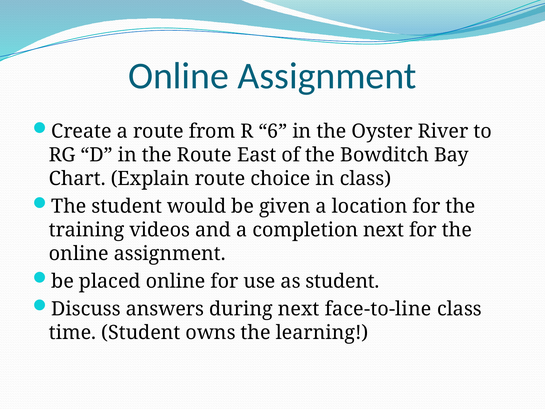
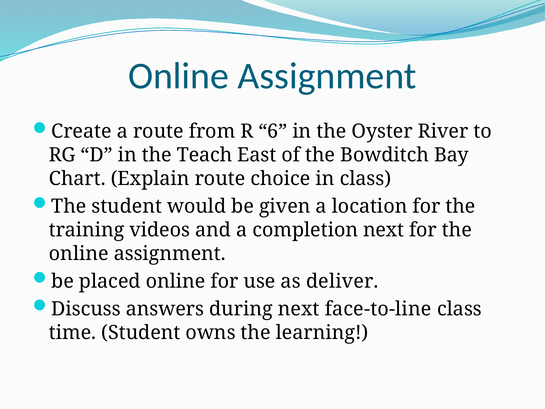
the Route: Route -> Teach
as student: student -> deliver
